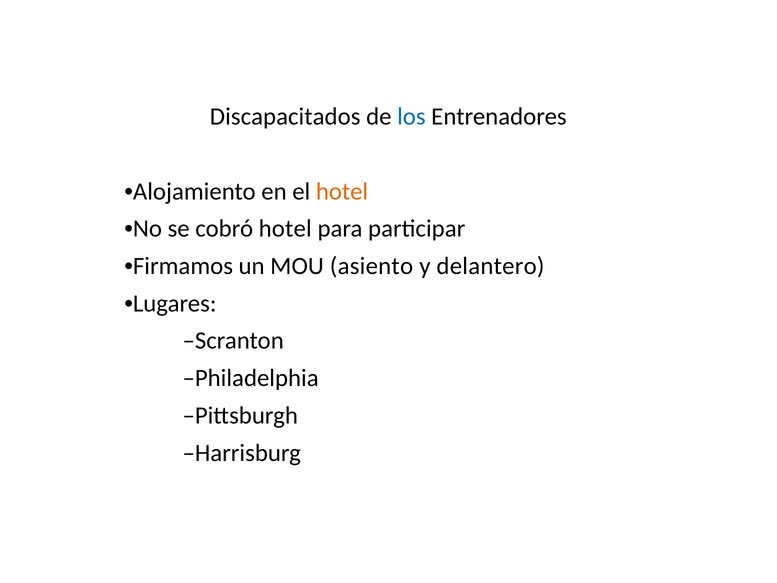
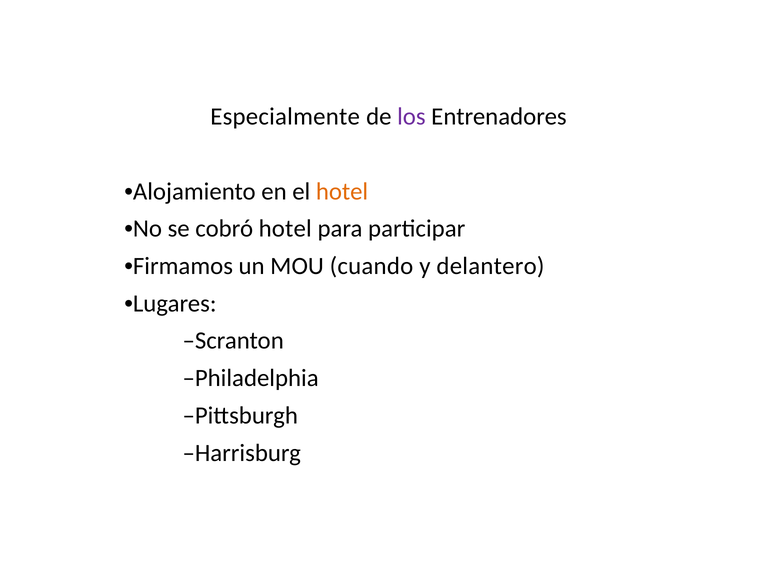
Discapacitados: Discapacitados -> Especialmente
los colour: blue -> purple
asiento: asiento -> cuando
